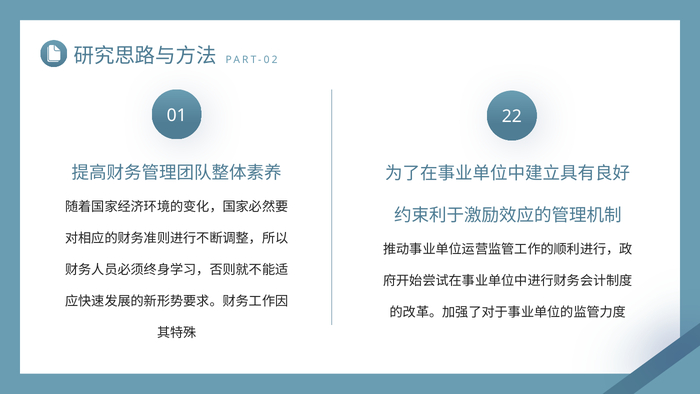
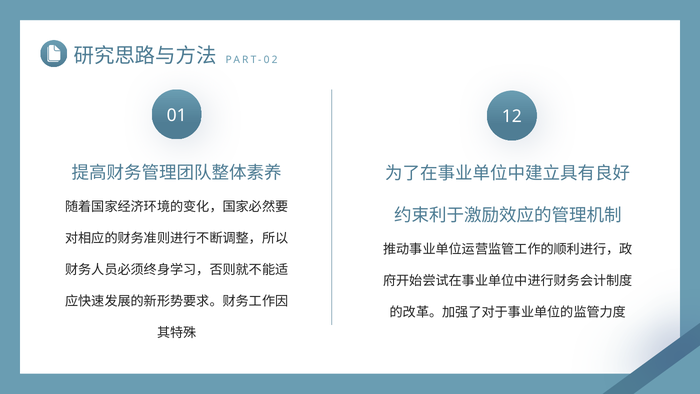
22: 22 -> 12
